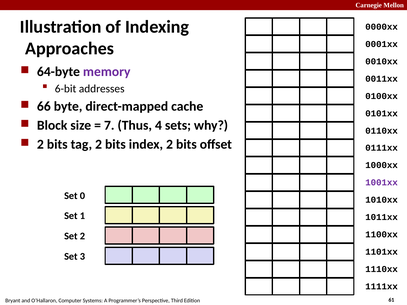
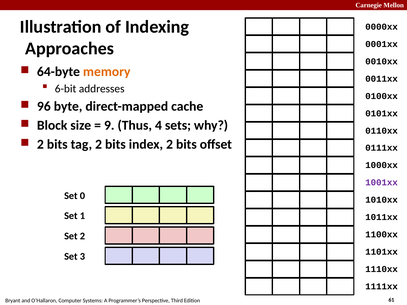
memory colour: purple -> orange
66: 66 -> 96
7: 7 -> 9
